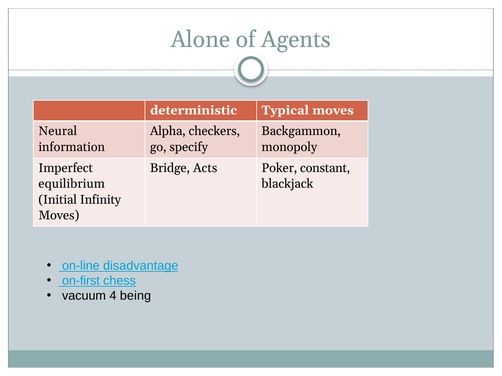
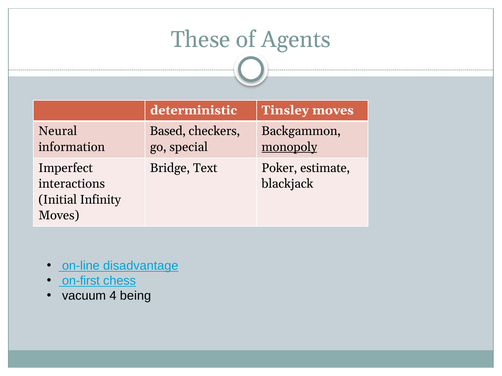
Alone: Alone -> These
Typical: Typical -> Tinsley
Alpha: Alpha -> Based
specify: specify -> special
monopoly underline: none -> present
Acts: Acts -> Text
constant: constant -> estimate
equilibrium: equilibrium -> interactions
